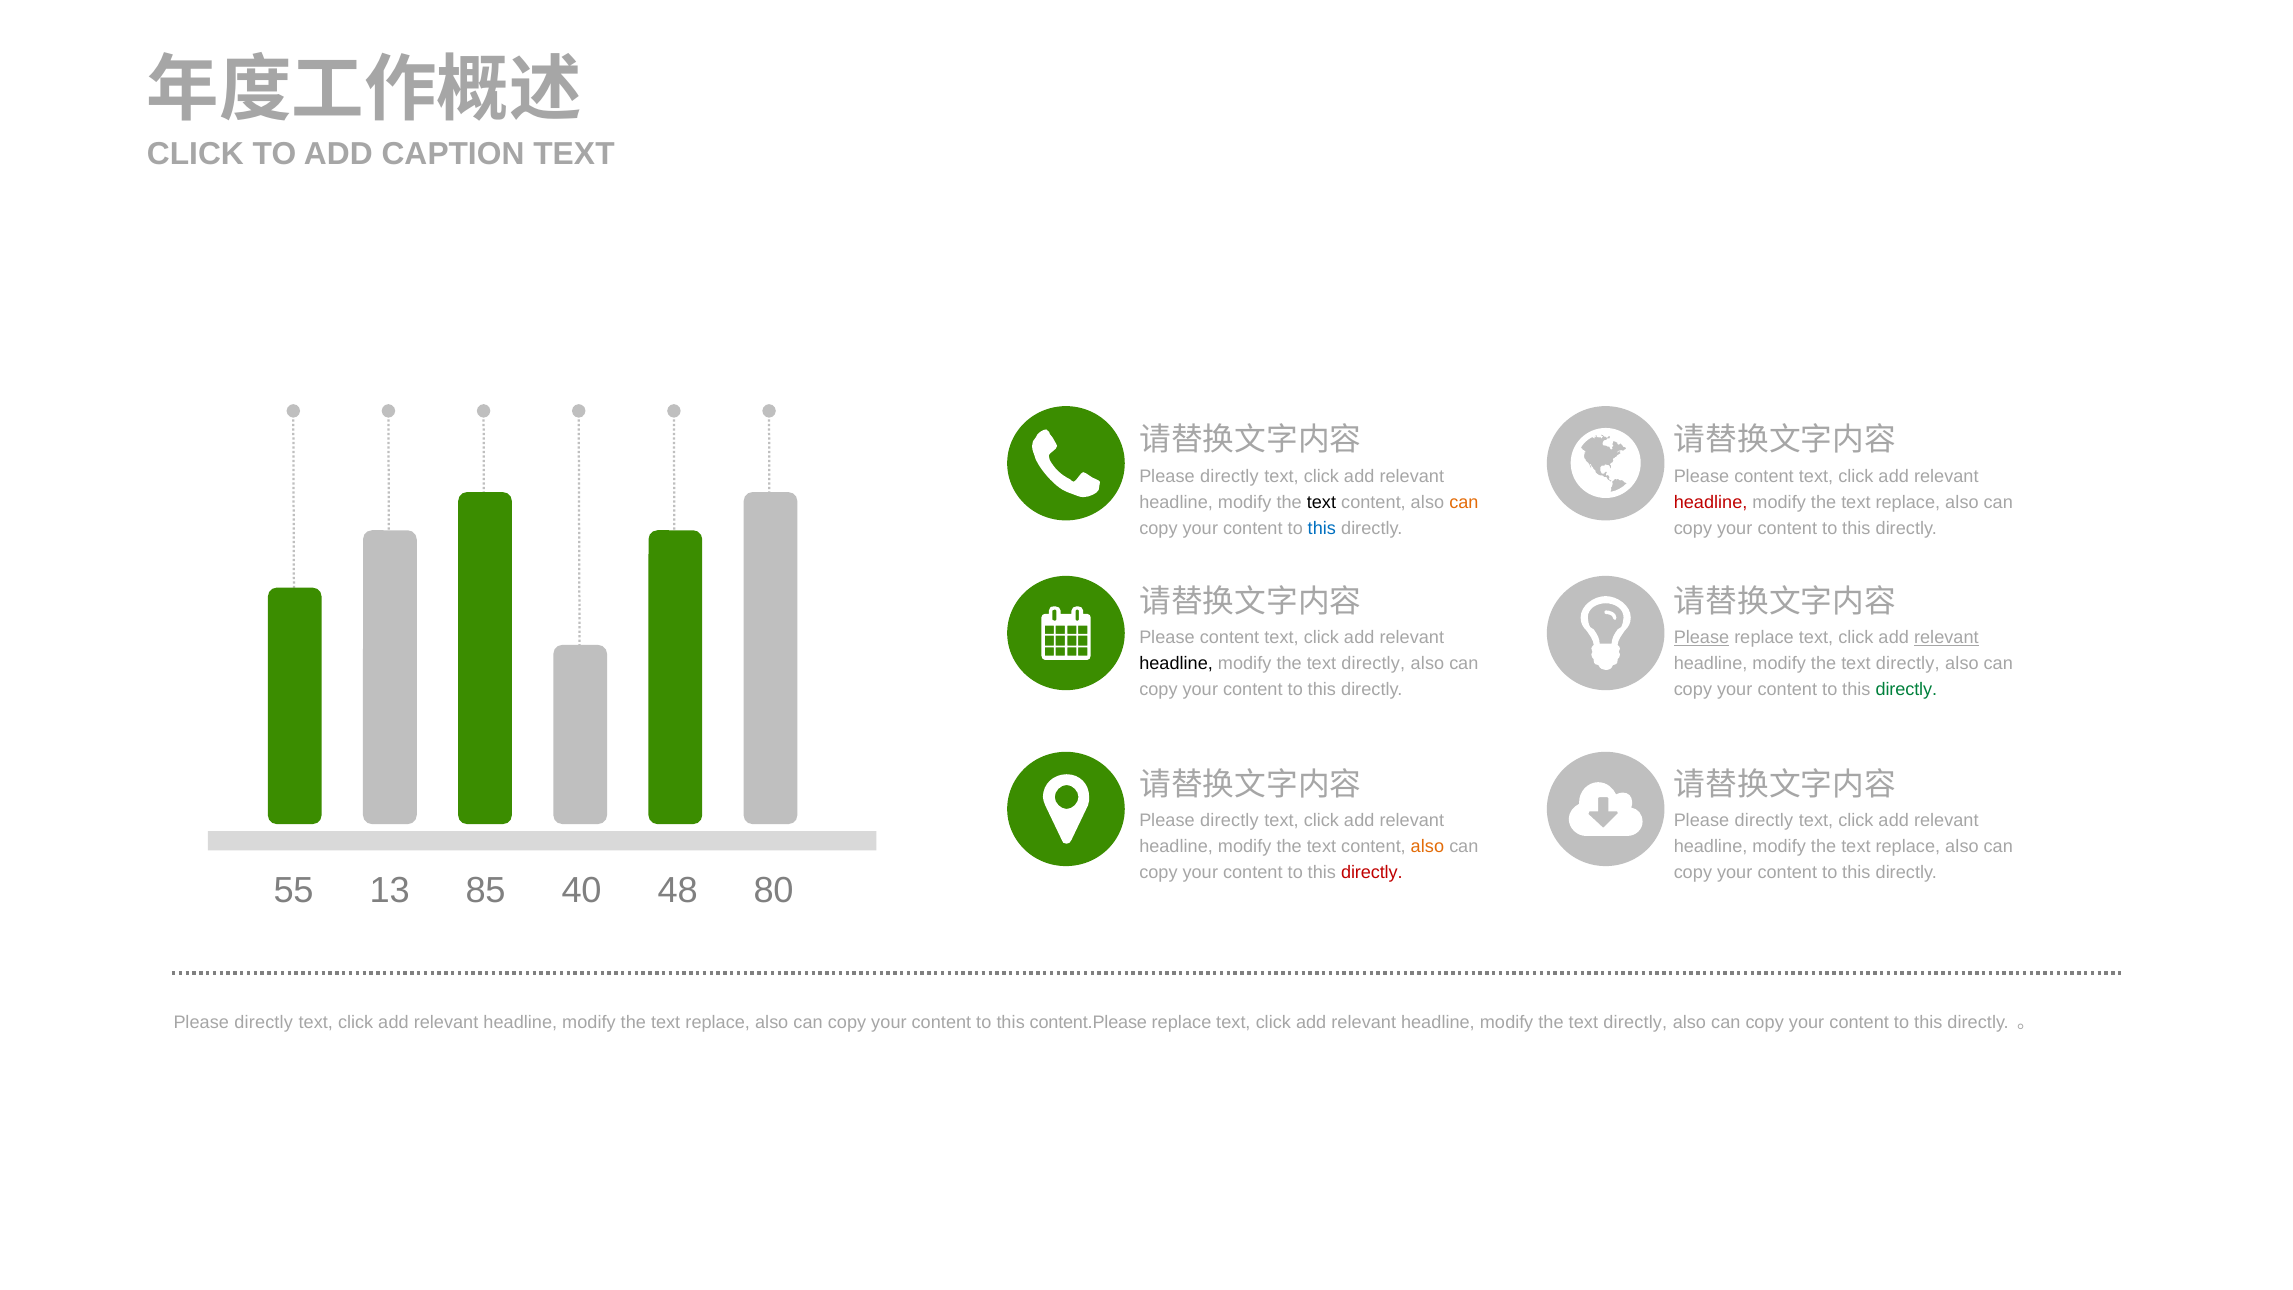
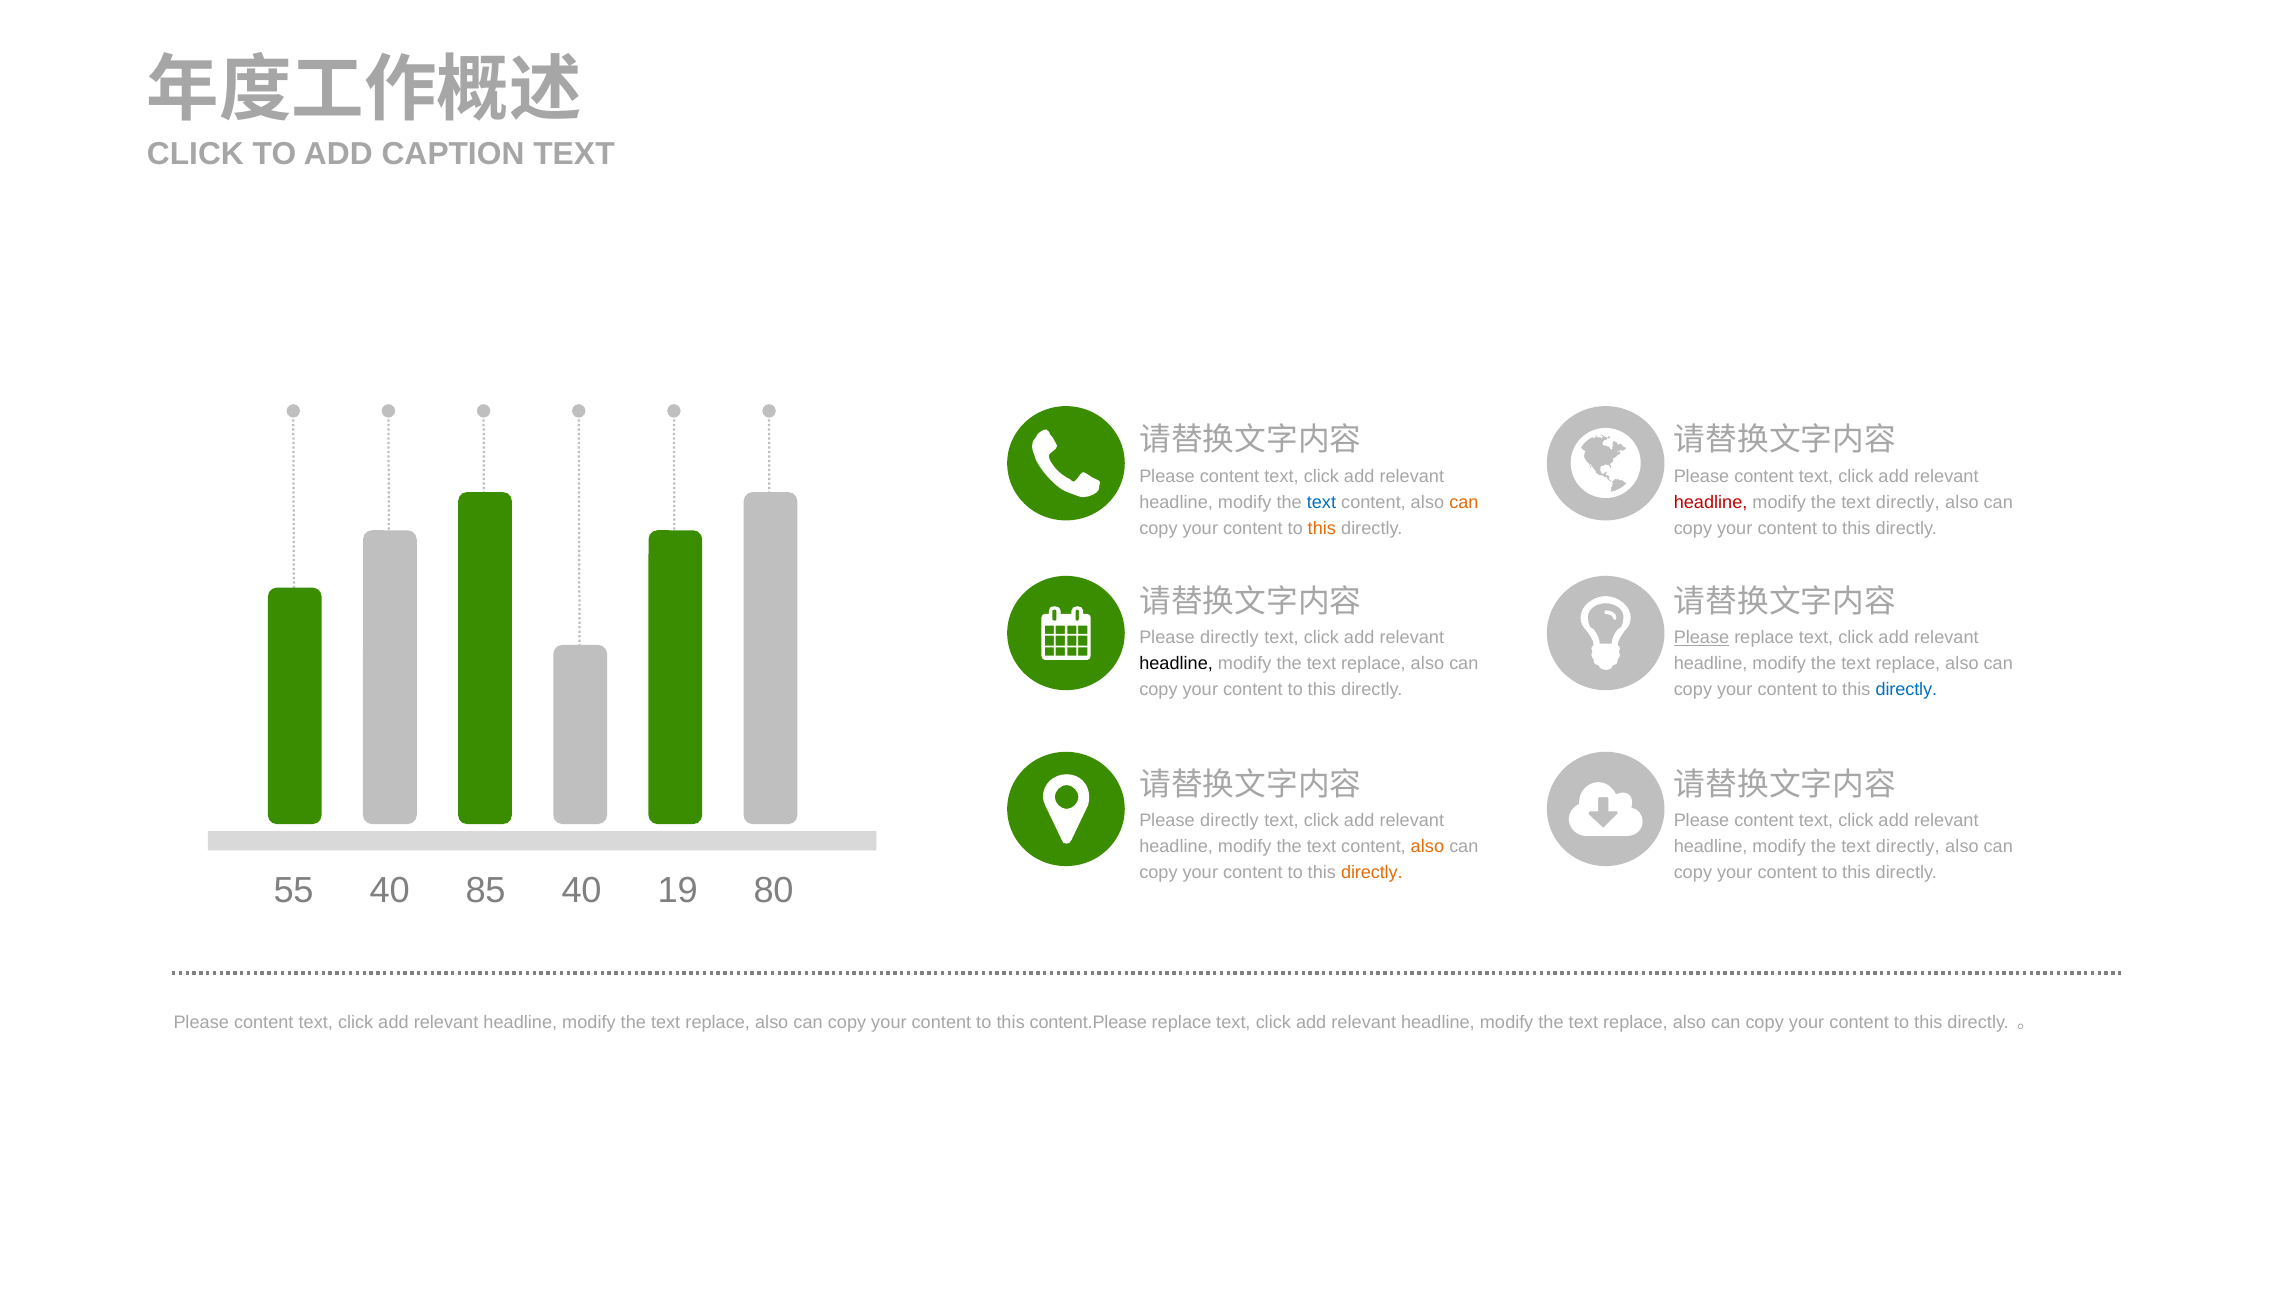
directly at (1229, 476): directly -> content
text at (1321, 502) colour: black -> blue
replace at (1908, 502): replace -> directly
this at (1322, 528) colour: blue -> orange
content at (1229, 638): content -> directly
relevant at (1946, 638) underline: present -> none
directly at (1373, 664): directly -> replace
directly at (1908, 664): directly -> replace
directly at (1906, 690) colour: green -> blue
directly at (1764, 821): directly -> content
replace at (1908, 847): replace -> directly
directly at (1372, 873) colour: red -> orange
55 13: 13 -> 40
48: 48 -> 19
directly at (264, 1023): directly -> content
directly at (1635, 1023): directly -> replace
